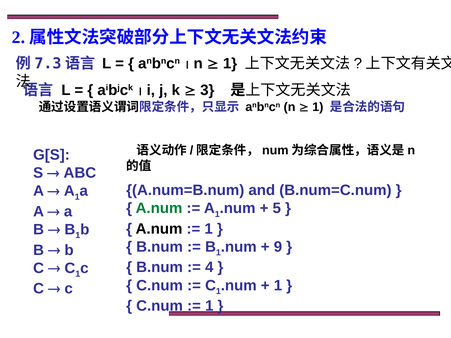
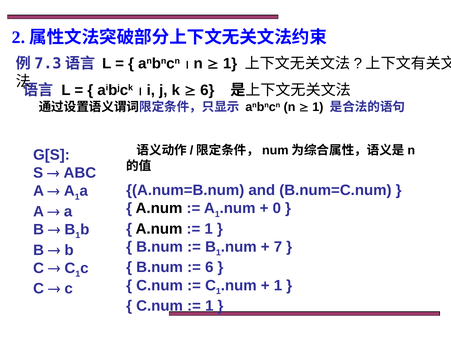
3 at (207, 90): 3 -> 6
A.num at (159, 208) colour: green -> black
5: 5 -> 0
9: 9 -> 7
4 at (209, 268): 4 -> 6
